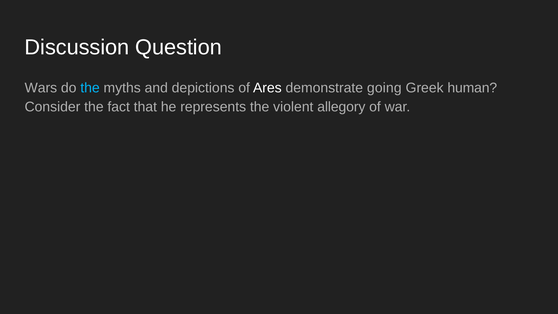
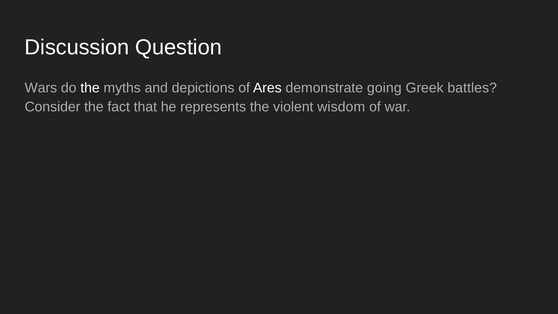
the at (90, 88) colour: light blue -> white
human: human -> battles
allegory: allegory -> wisdom
